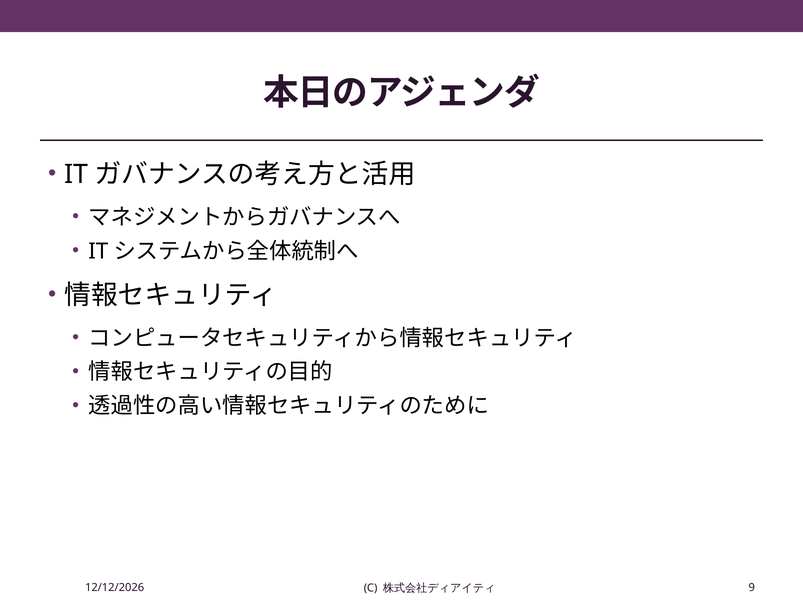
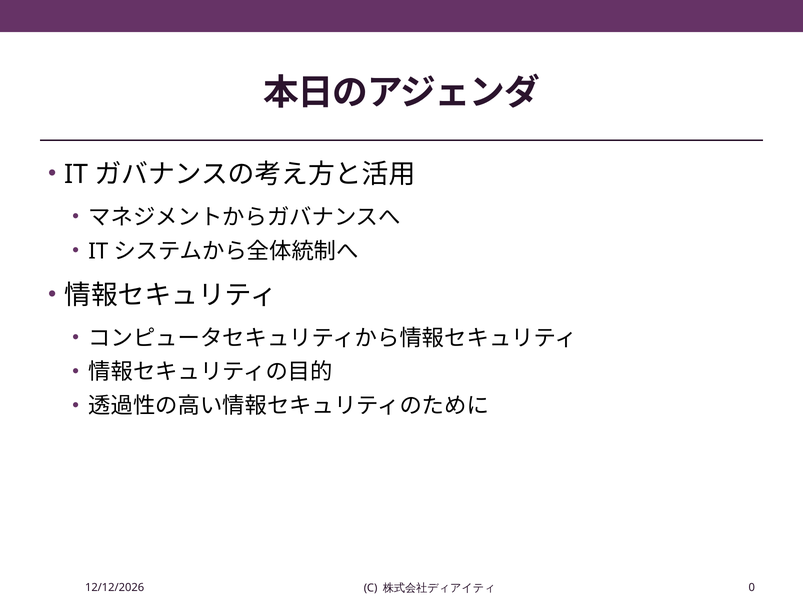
9: 9 -> 0
